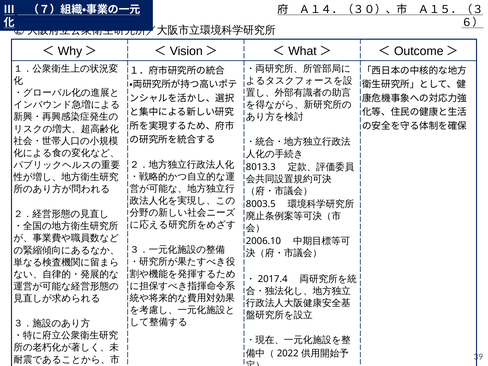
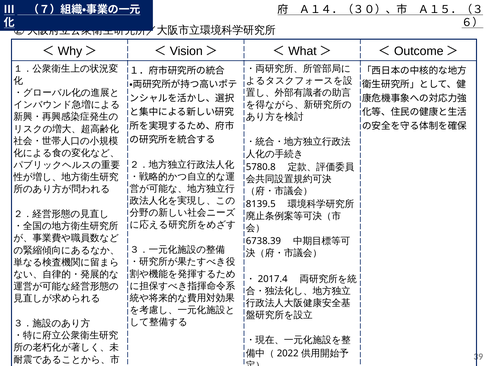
8013.3: 8013.3 -> 5780.8
8003.5: 8003.5 -> 8139.5
2006.10: 2006.10 -> 6738.39
